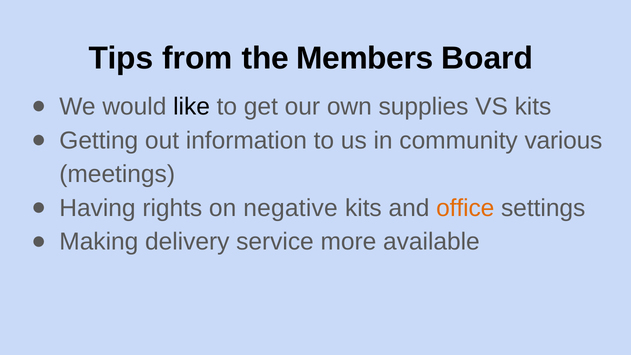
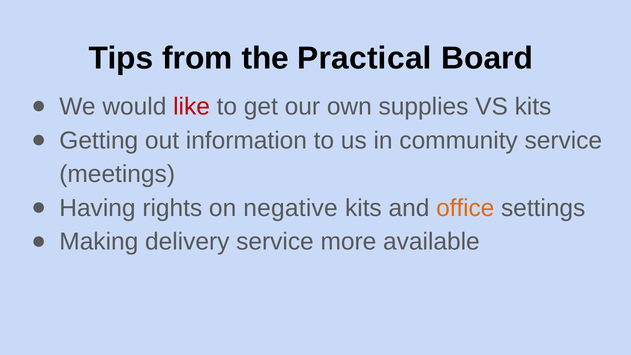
Members: Members -> Practical
like colour: black -> red
community various: various -> service
